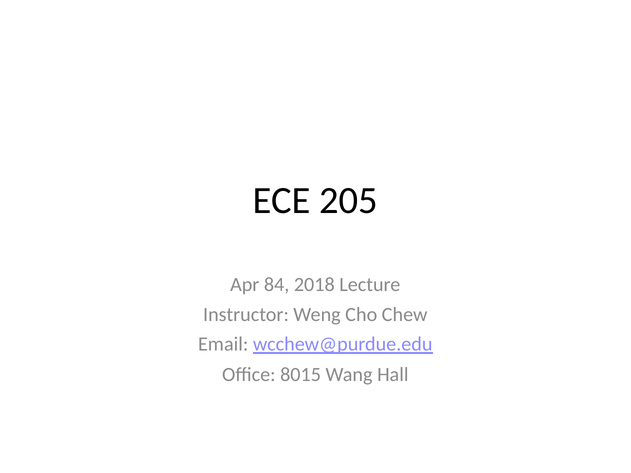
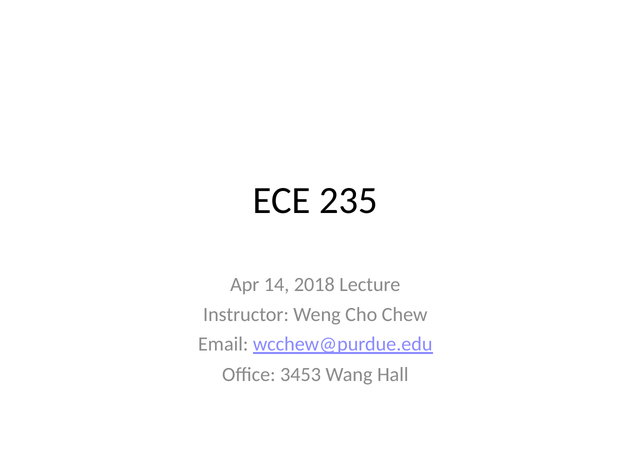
205: 205 -> 235
84: 84 -> 14
8015: 8015 -> 3453
